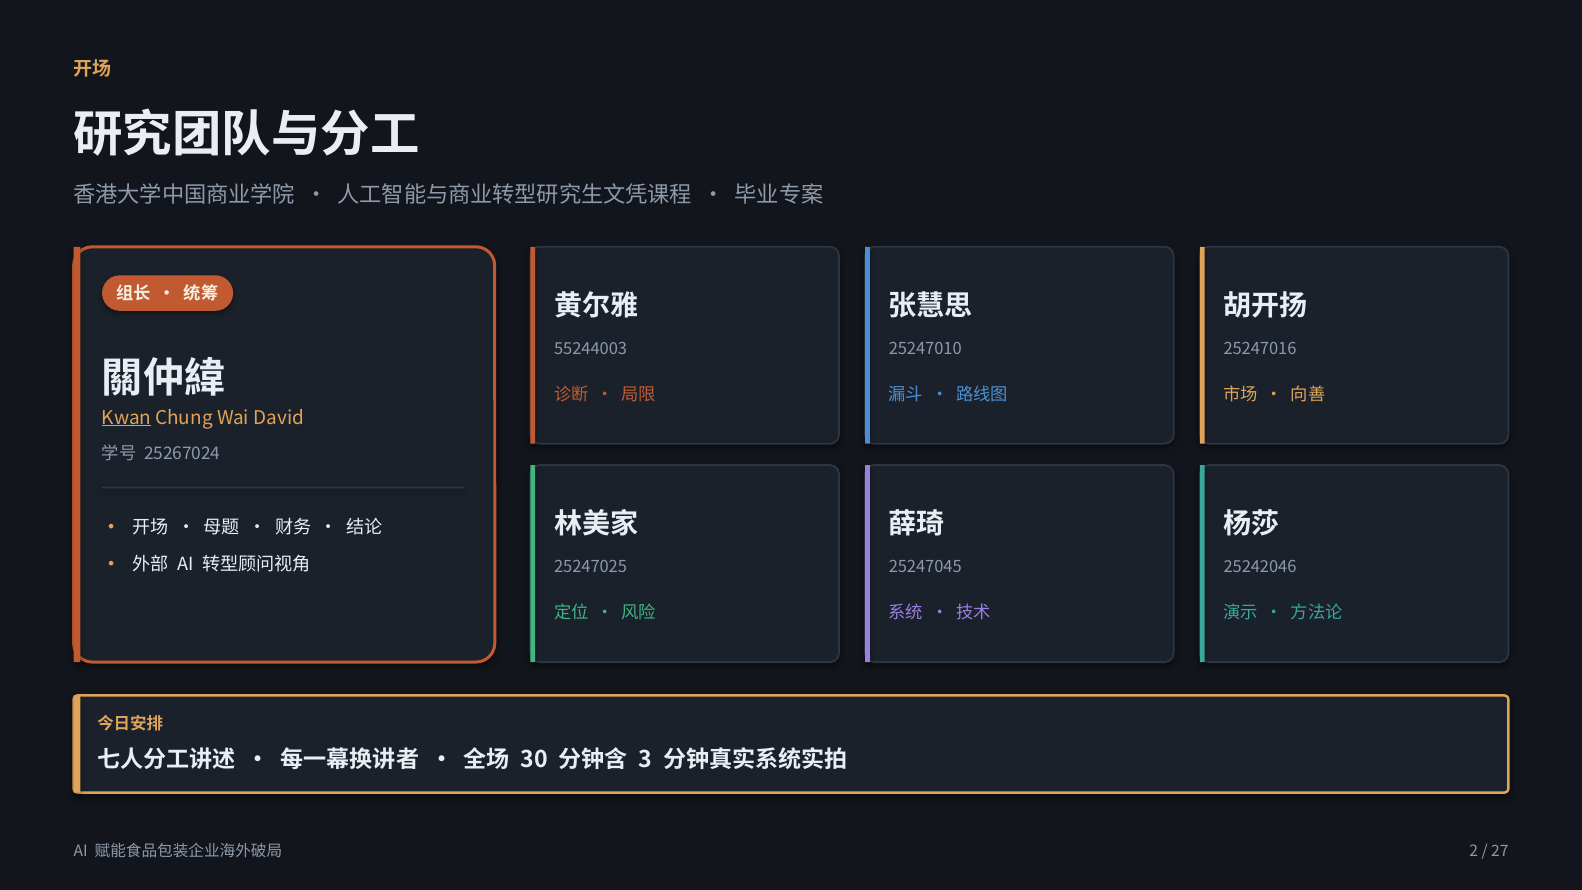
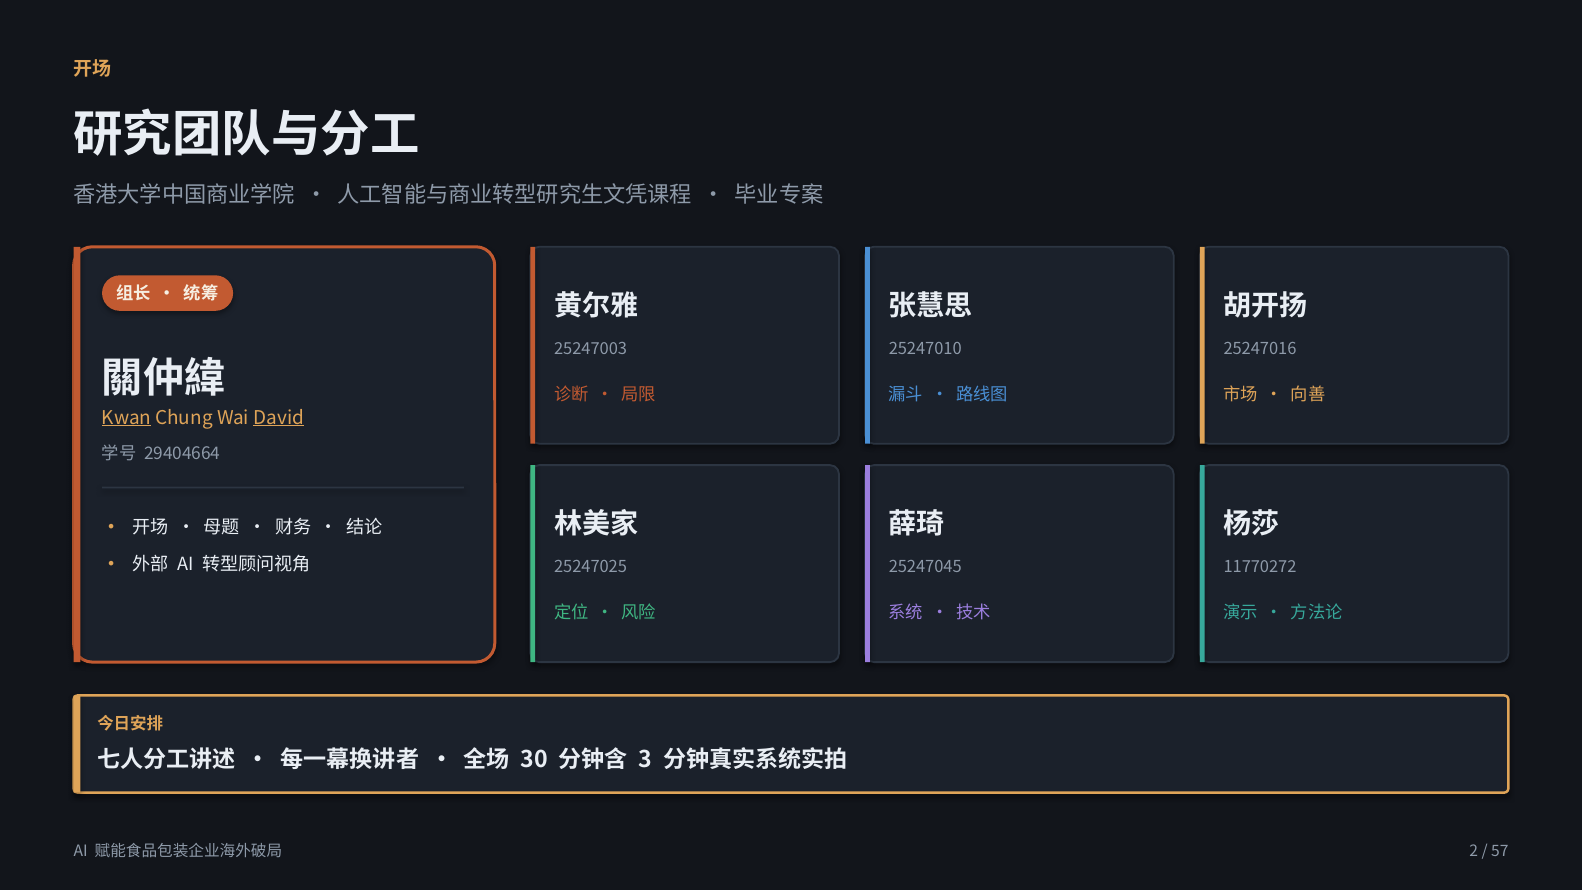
55244003: 55244003 -> 25247003
David underline: none -> present
25267024: 25267024 -> 29404664
25242046: 25242046 -> 11770272
27: 27 -> 57
